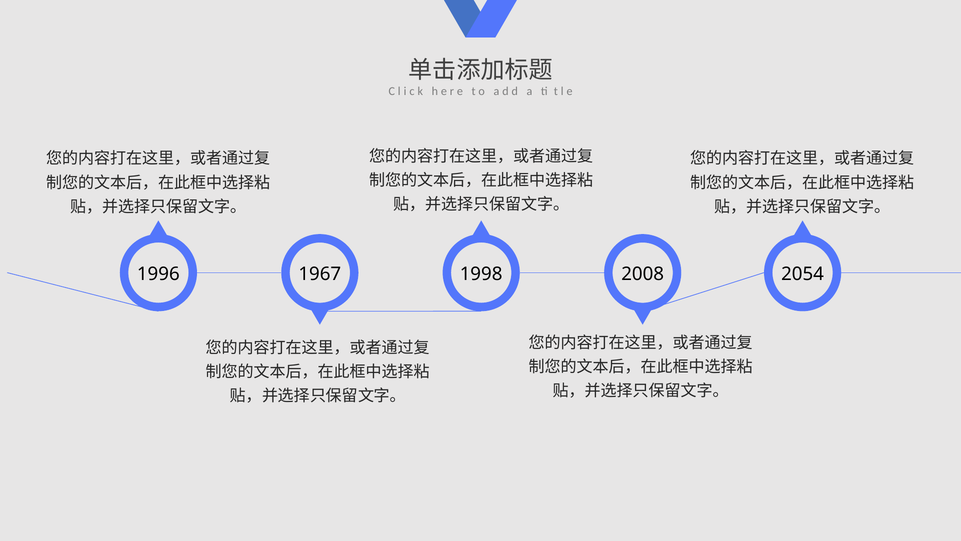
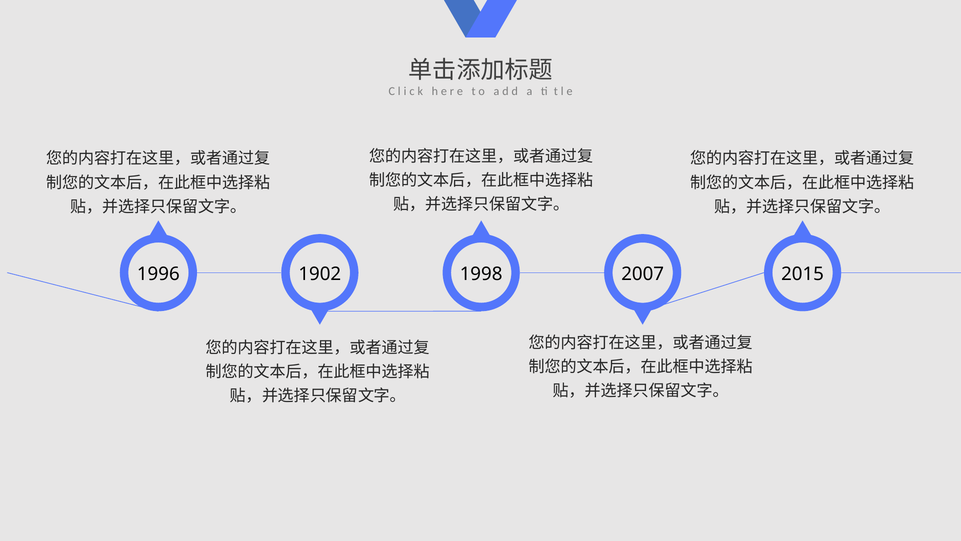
1967: 1967 -> 1902
2008: 2008 -> 2007
2054: 2054 -> 2015
